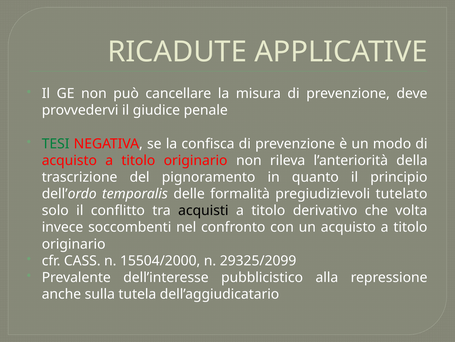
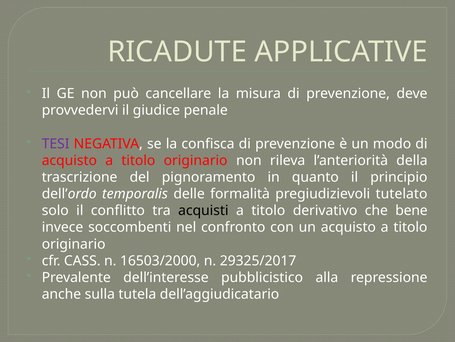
TESI colour: green -> purple
volta: volta -> bene
15504/2000: 15504/2000 -> 16503/2000
29325/2099: 29325/2099 -> 29325/2017
